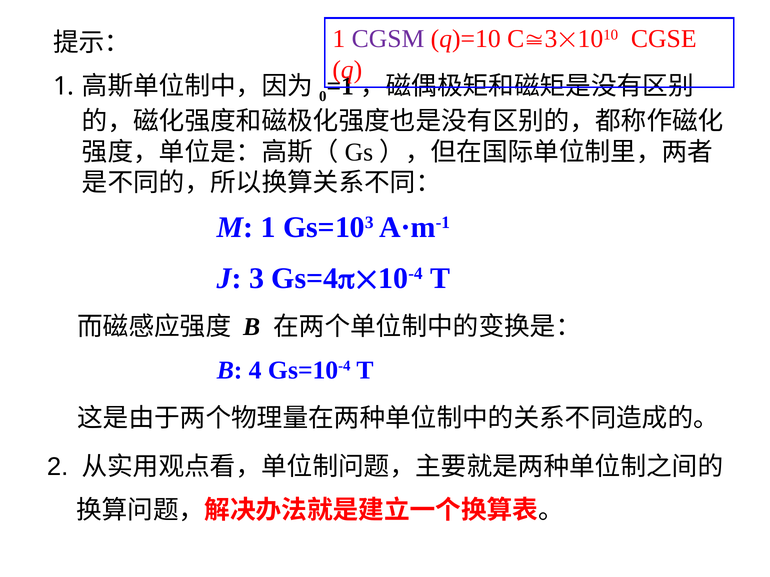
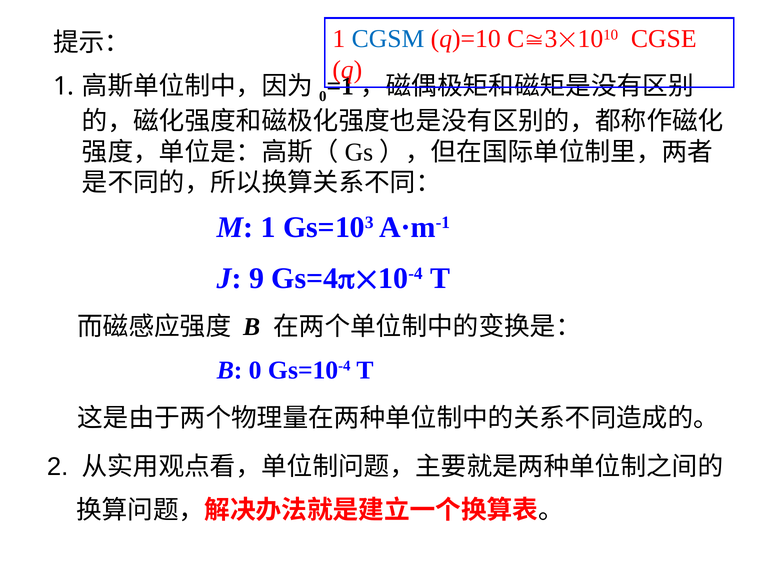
CGSM colour: purple -> blue
J 3: 3 -> 9
B 4: 4 -> 0
